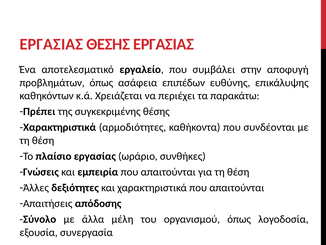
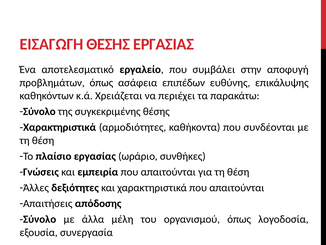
ΕΡΓΑΣΙΑΣ at (51, 44): ΕΡΓΑΣΙΑΣ -> ΕΙΣΑΓΩΓΗ
Πρέπει at (39, 111): Πρέπει -> Σύνολο
